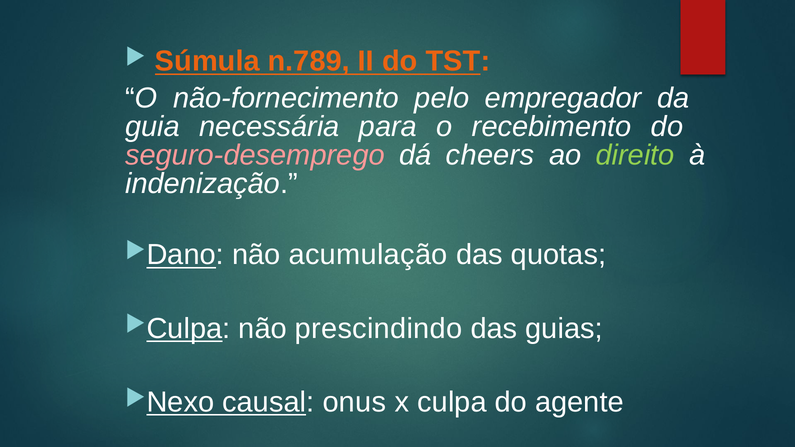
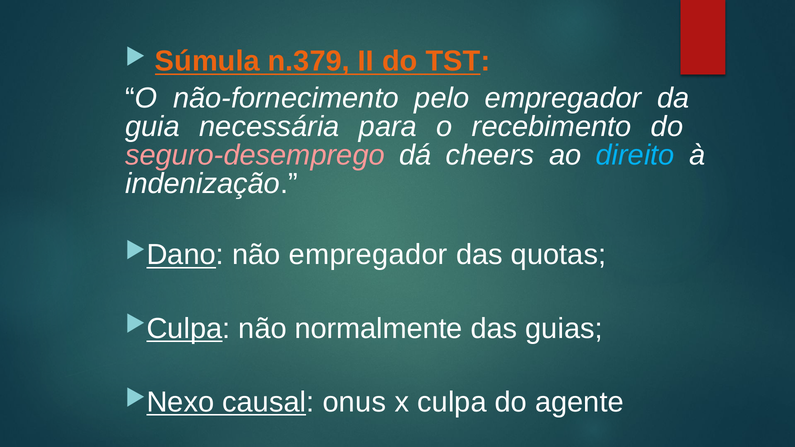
n.789: n.789 -> n.379
direito colour: light green -> light blue
não acumulação: acumulação -> empregador
prescindindo: prescindindo -> normalmente
